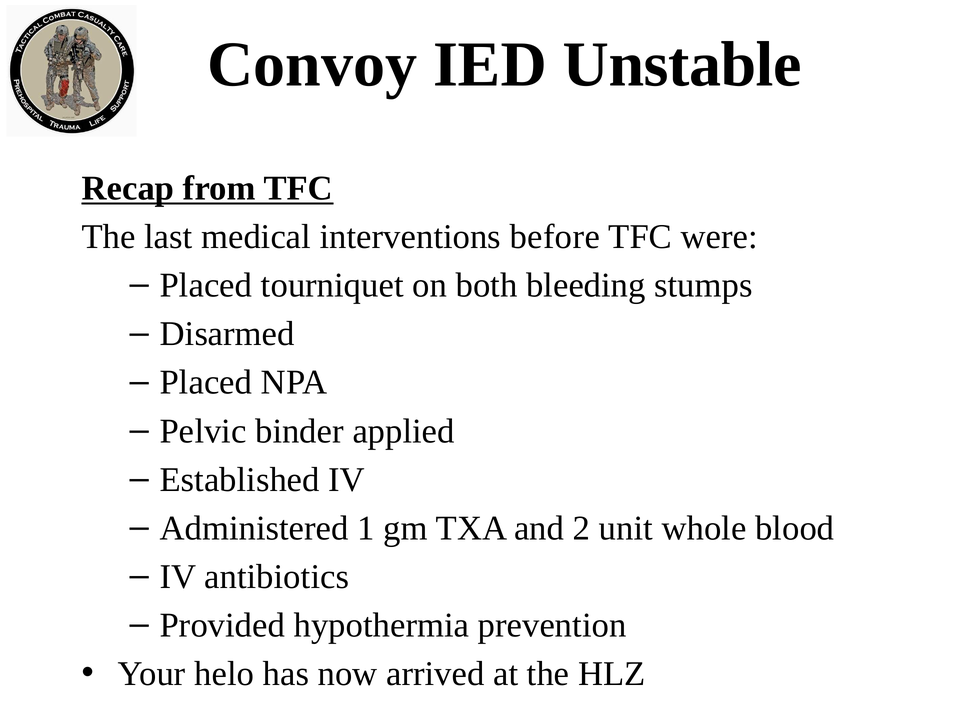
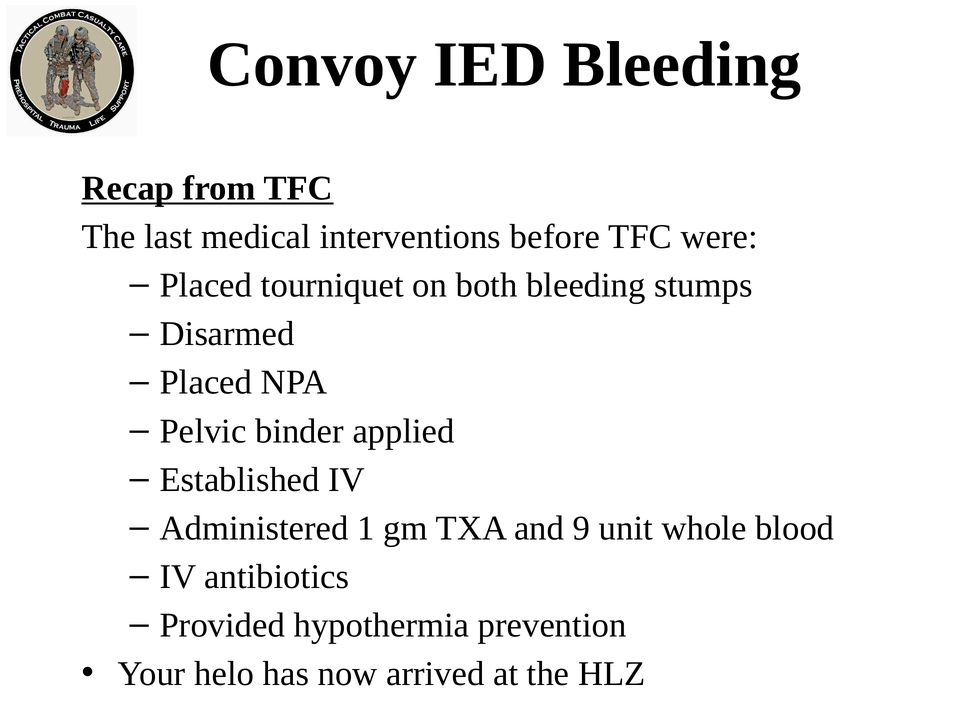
IED Unstable: Unstable -> Bleeding
2: 2 -> 9
